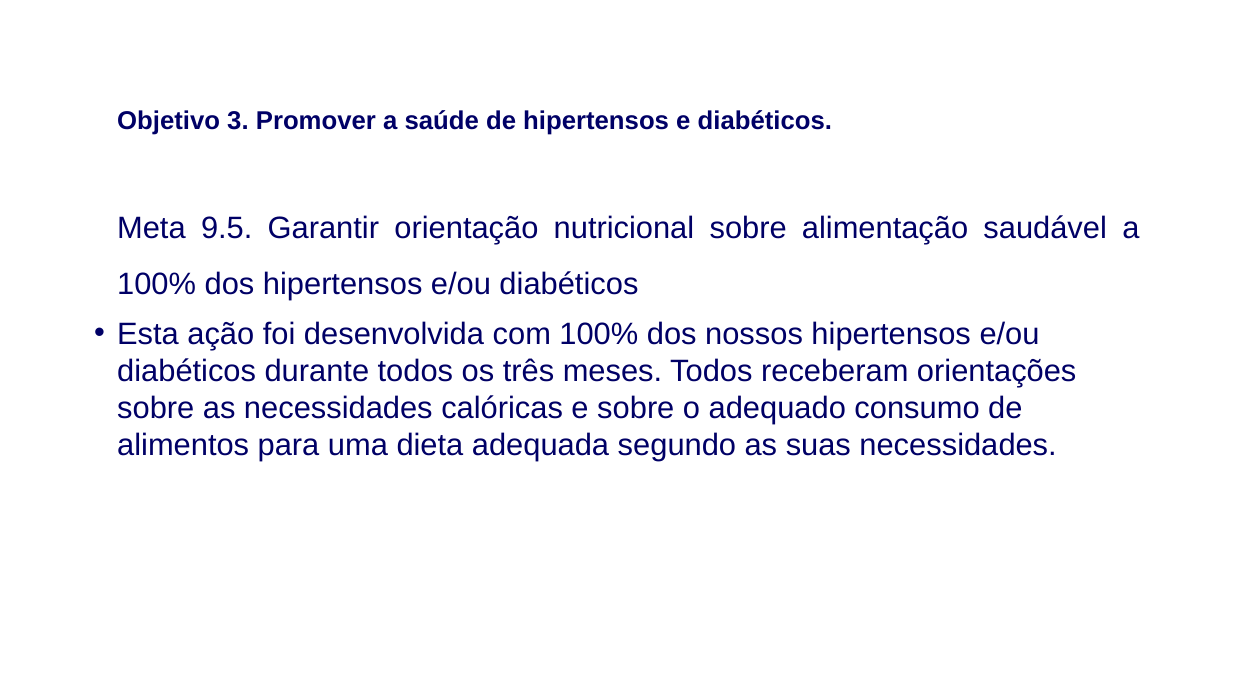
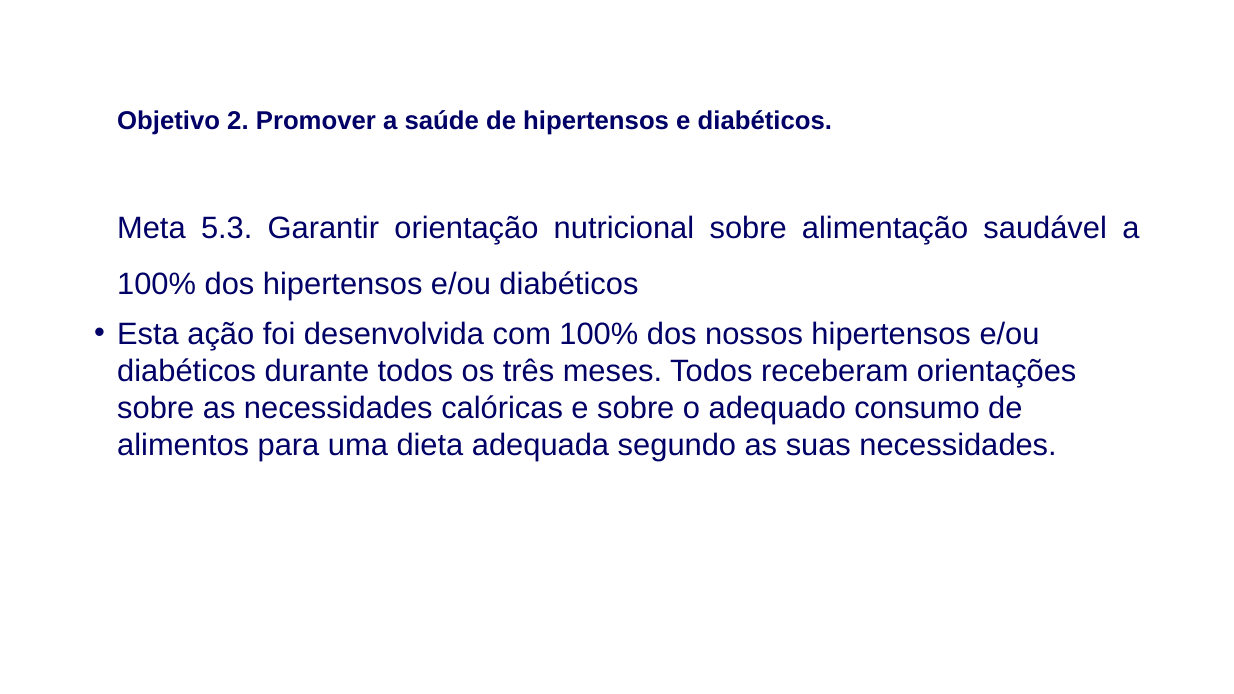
3: 3 -> 2
9.5: 9.5 -> 5.3
